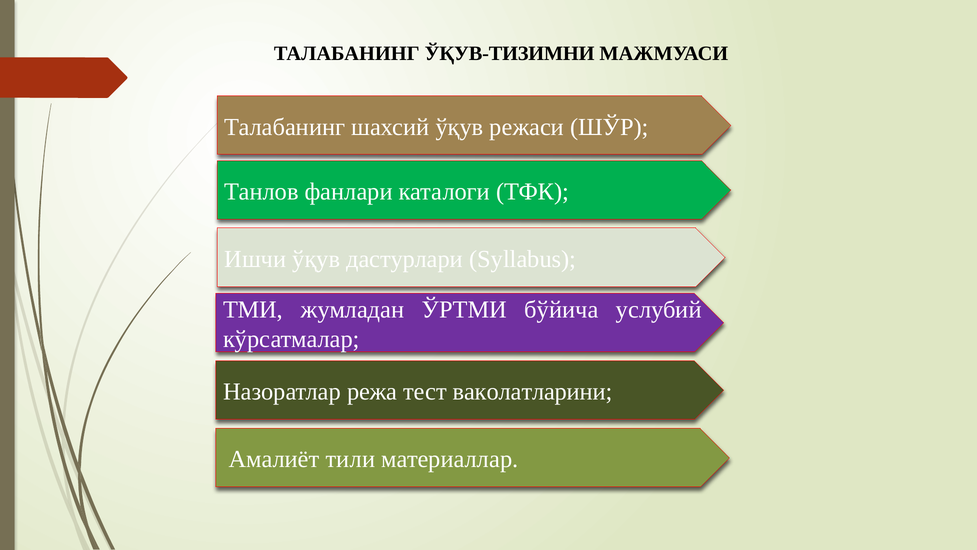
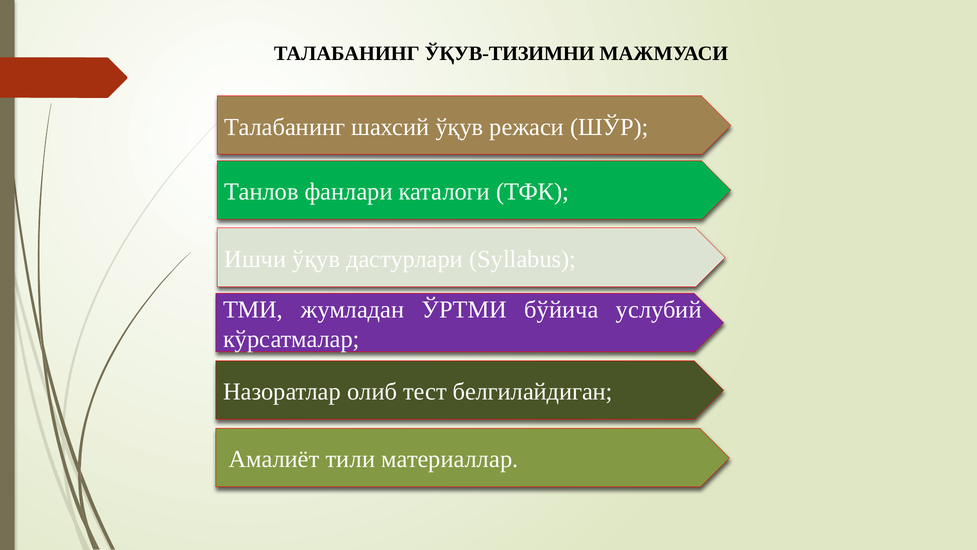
режа: режа -> олиб
ваколатларини: ваколатларини -> белгилайдиган
